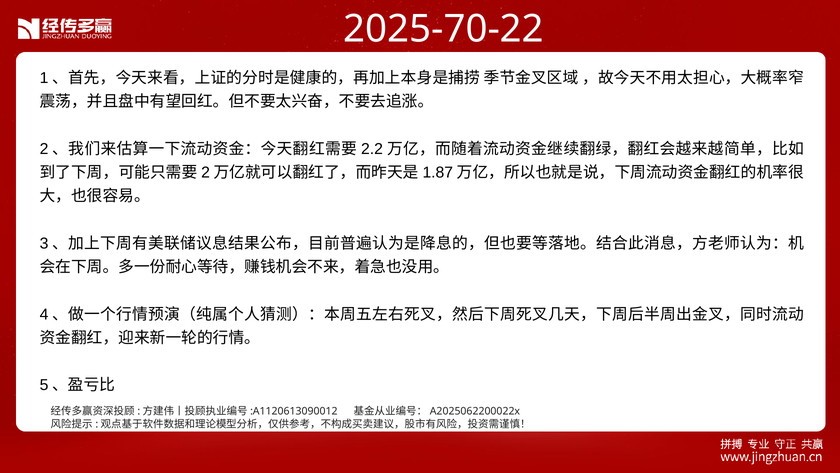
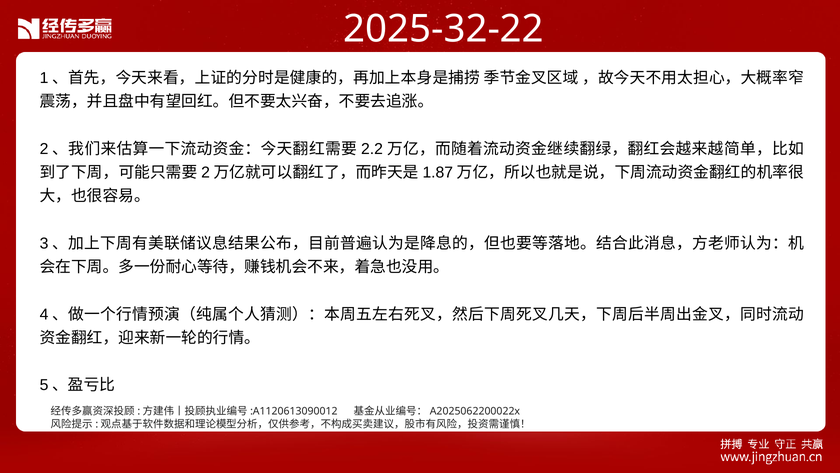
2025-70-22: 2025-70-22 -> 2025-32-22
